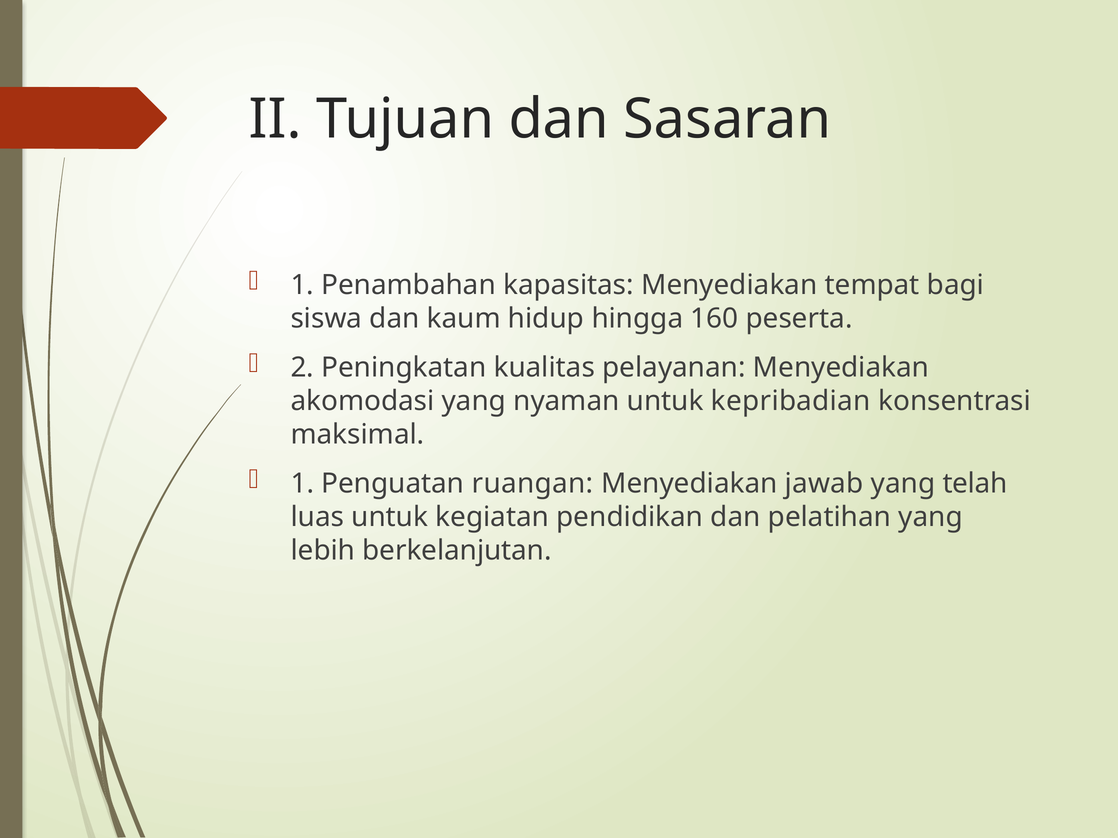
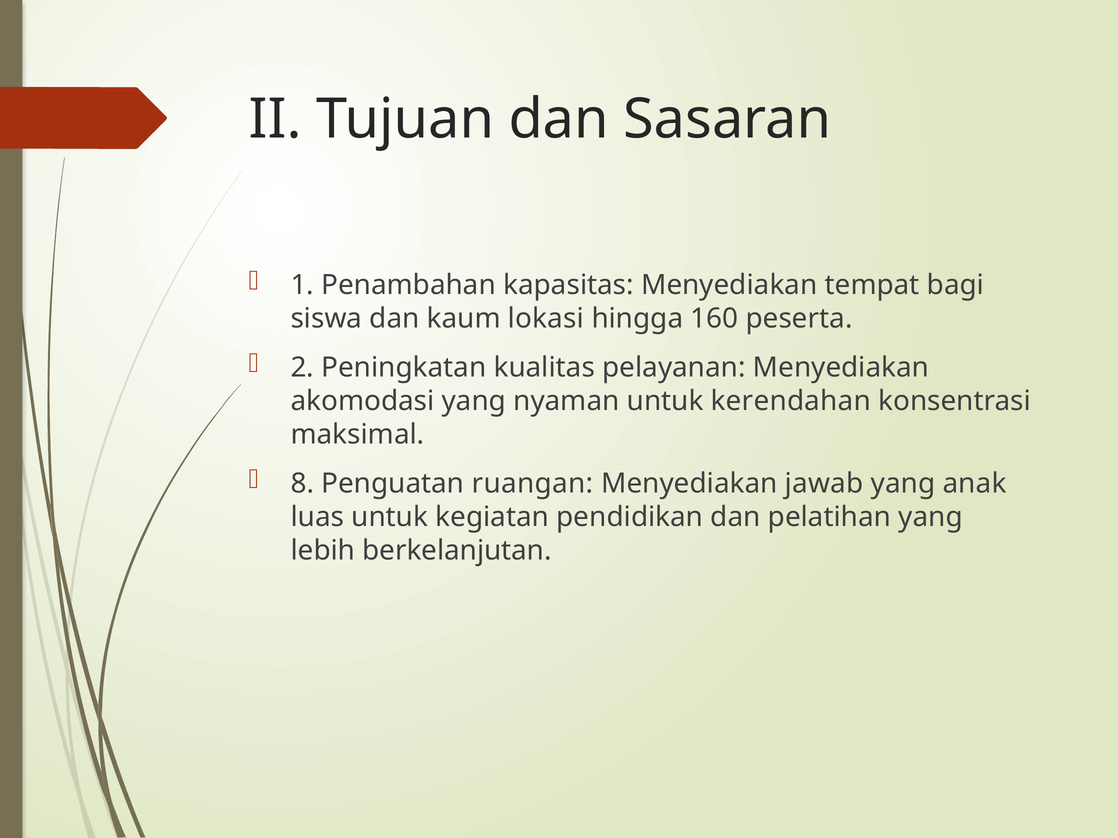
hidup: hidup -> lokasi
kepribadian: kepribadian -> kerendahan
1 at (302, 484): 1 -> 8
telah: telah -> anak
